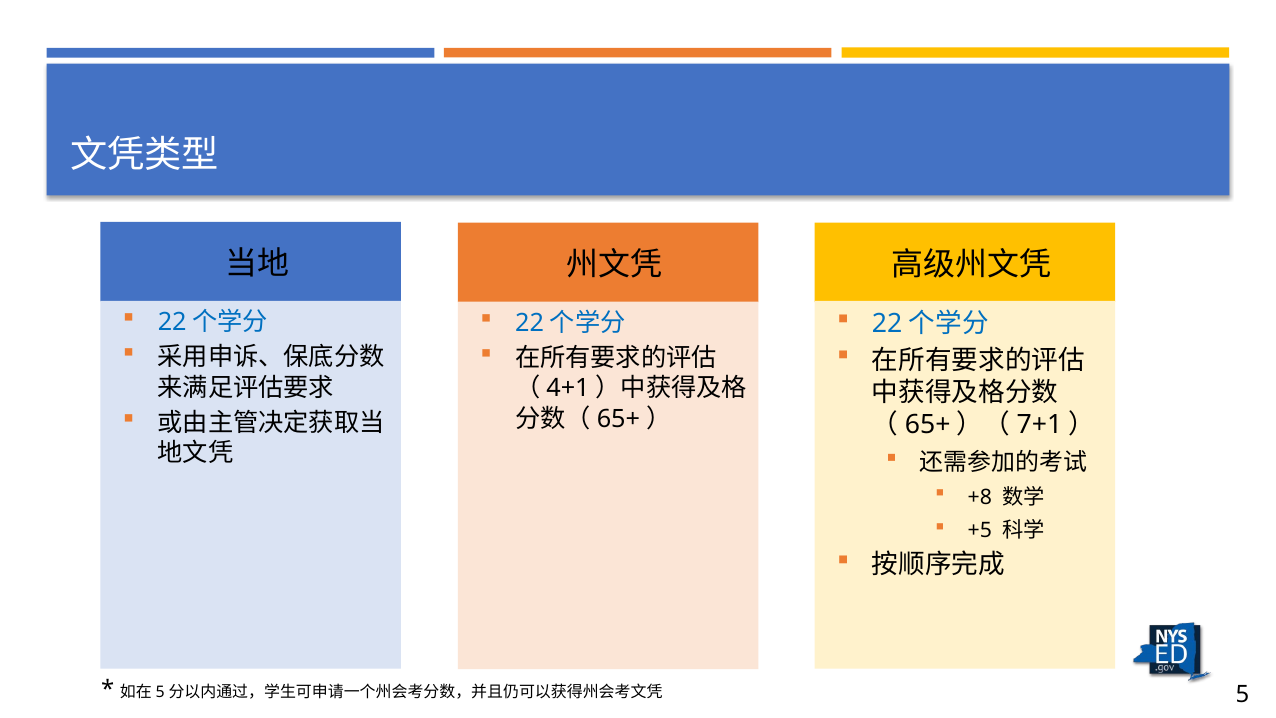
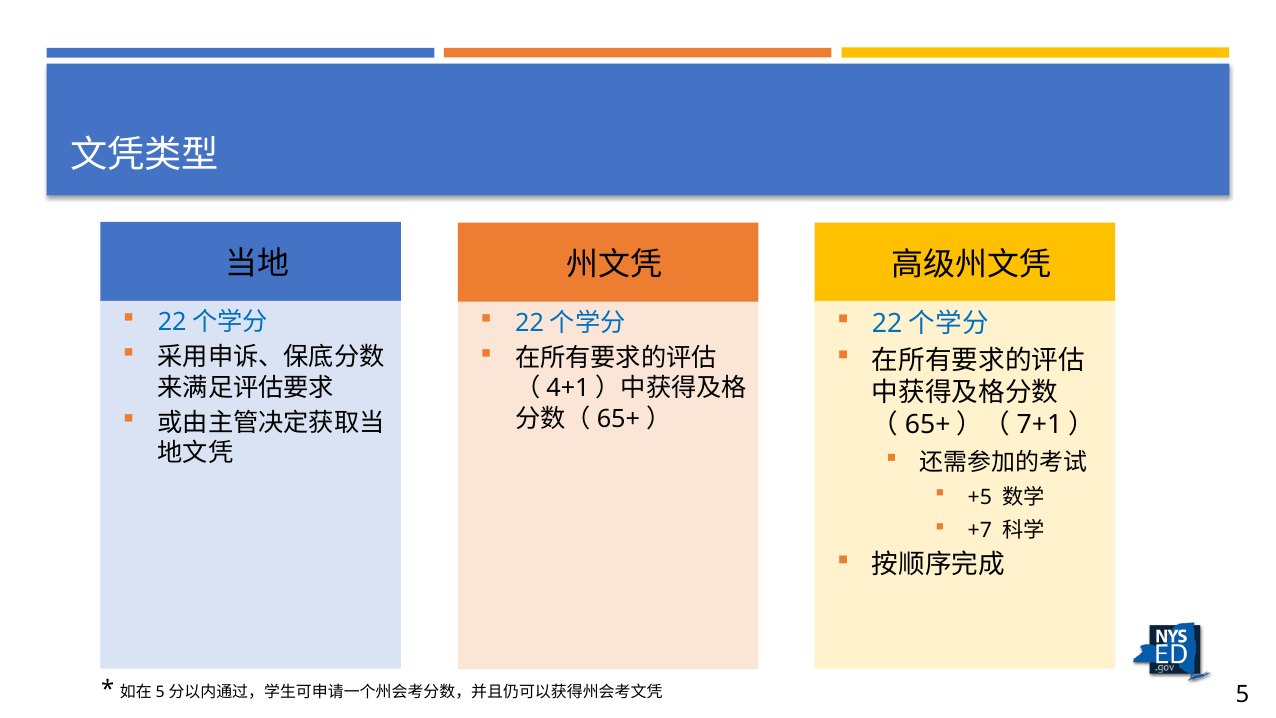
+8: +8 -> +5
+5: +5 -> +7
